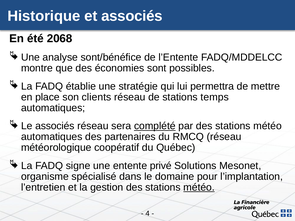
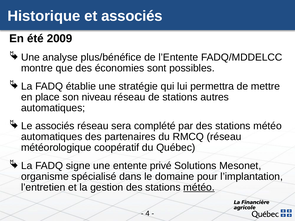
2068: 2068 -> 2009
sont/bénéfice: sont/bénéfice -> plus/bénéfice
clients: clients -> niveau
temps: temps -> autres
complété underline: present -> none
